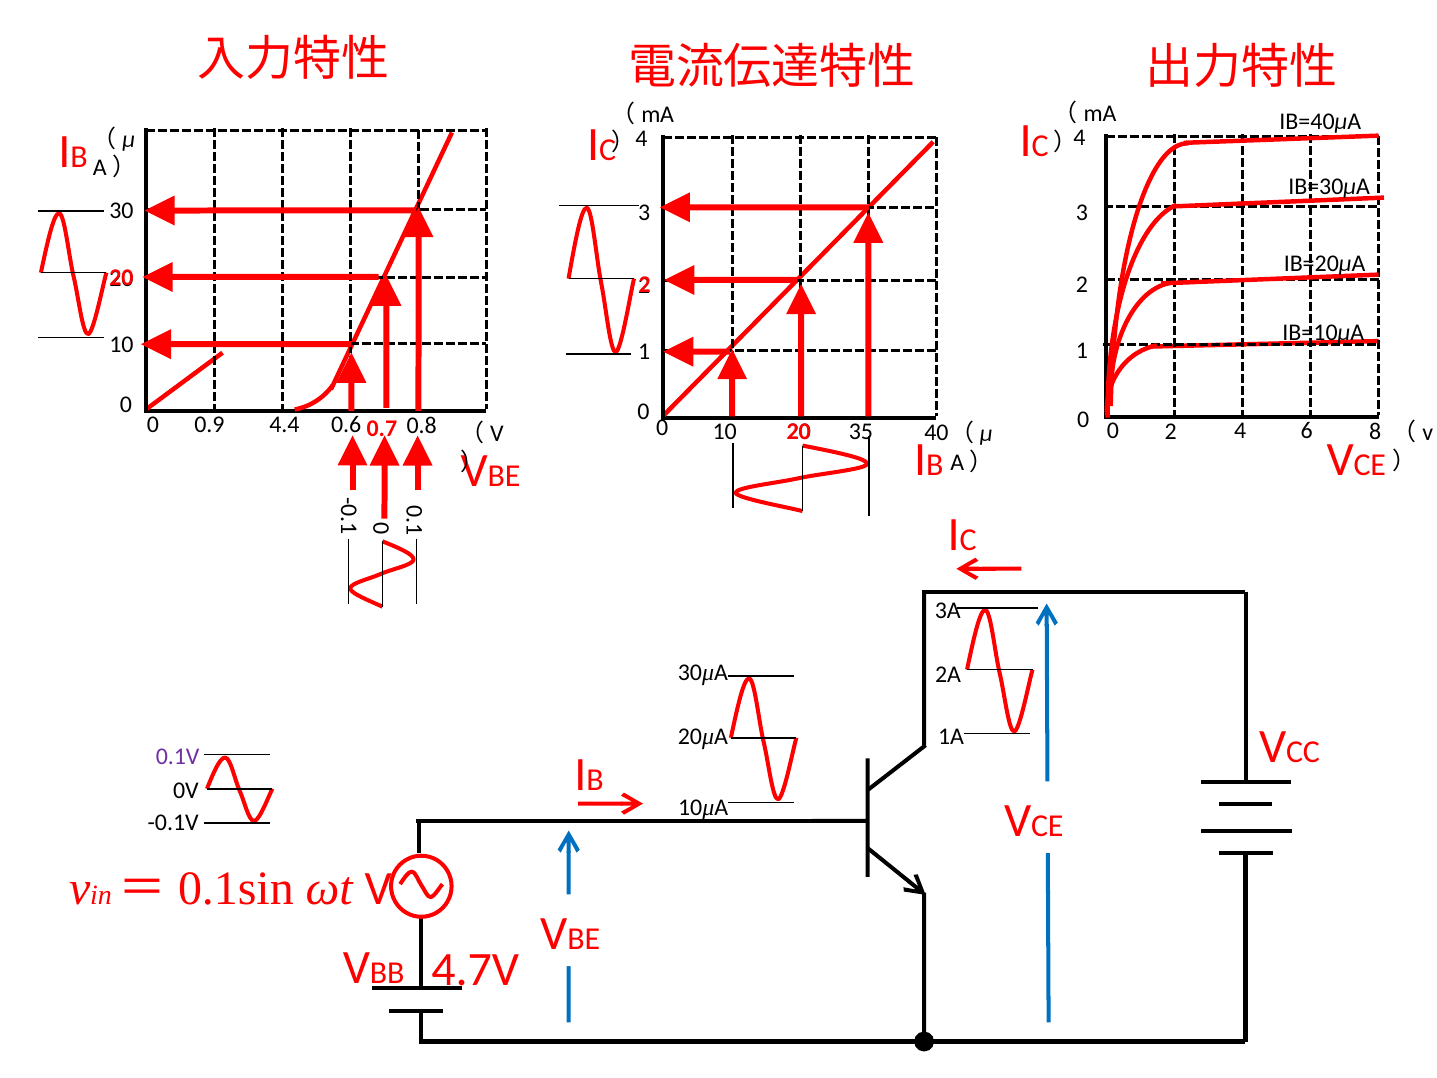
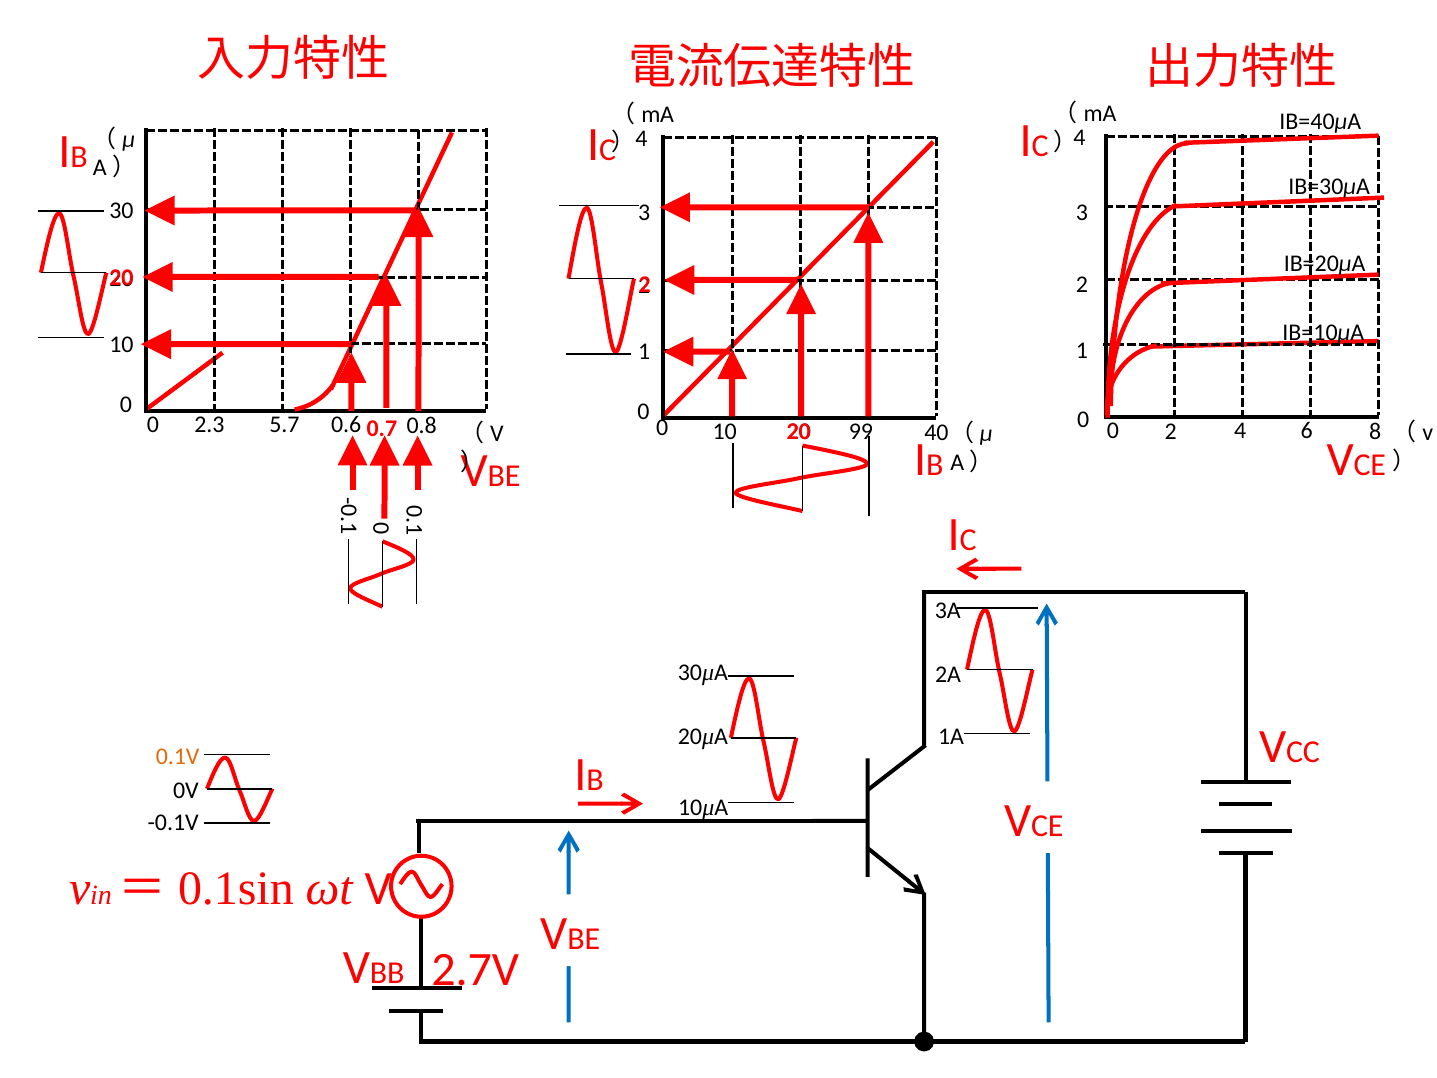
0.9: 0.9 -> 2.3
4.4: 4.4 -> 5.7
35: 35 -> 99
0.1V colour: purple -> orange
4.7V: 4.7V -> 2.7V
